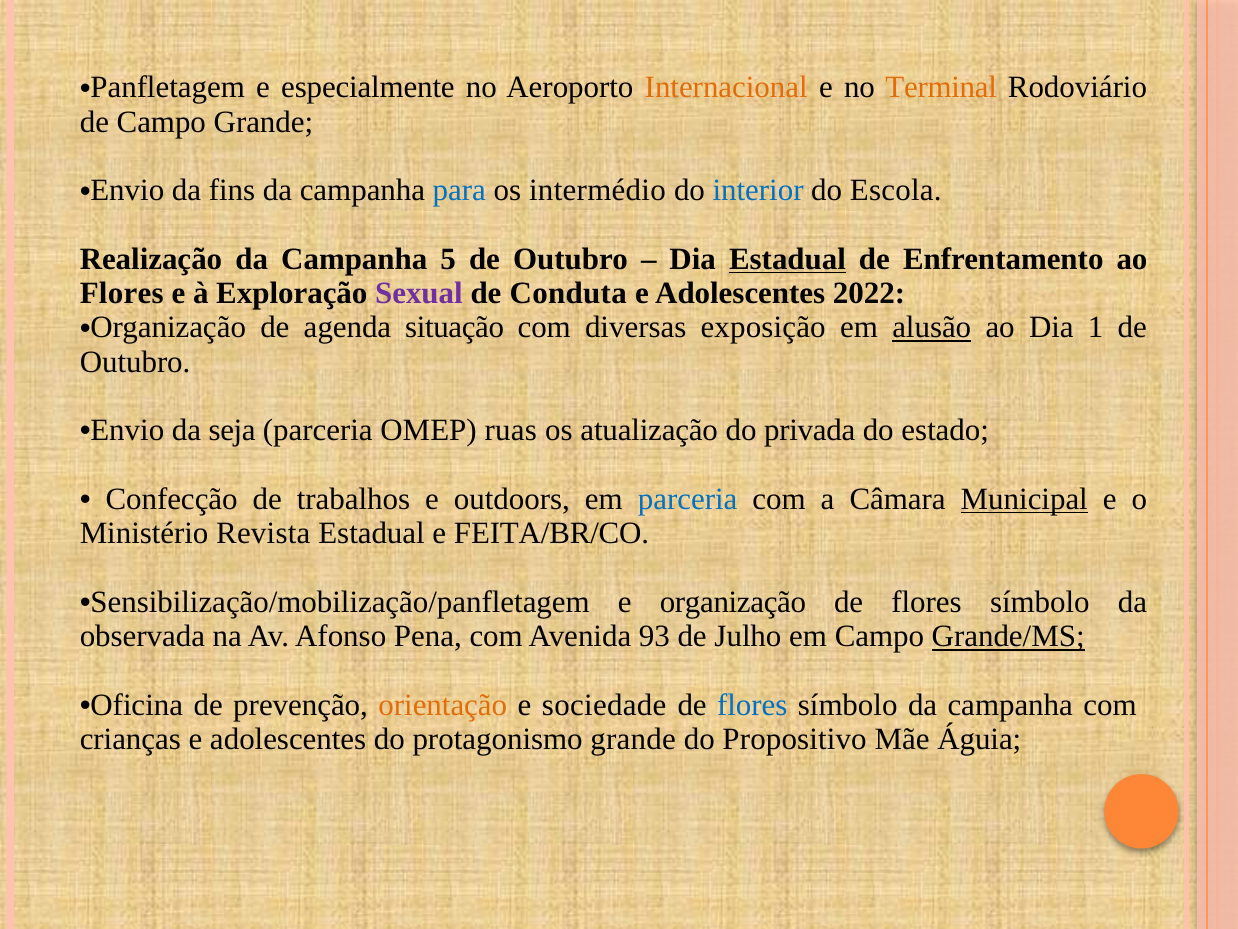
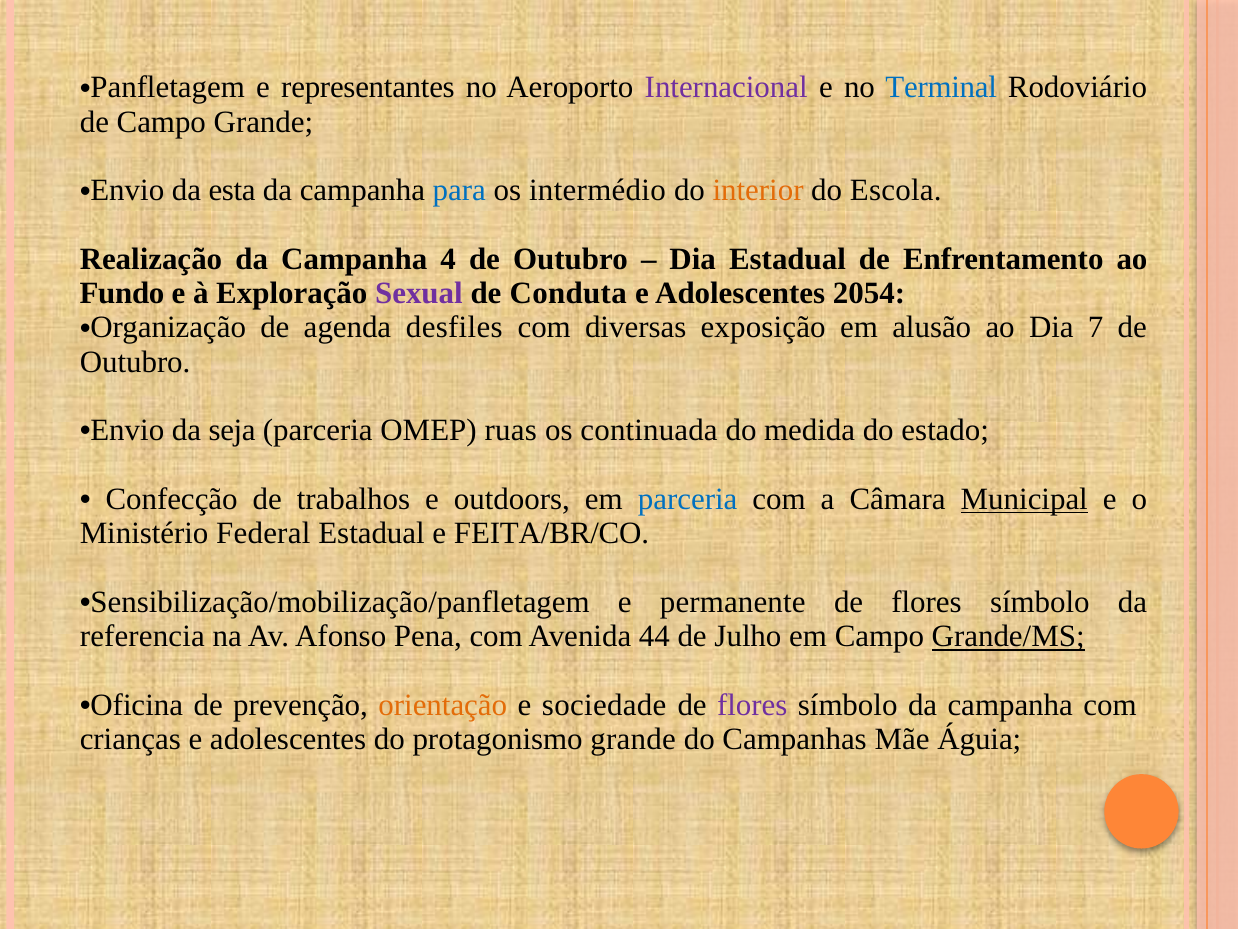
especialmente: especialmente -> representantes
Internacional colour: orange -> purple
Terminal colour: orange -> blue
fins: fins -> esta
interior colour: blue -> orange
5: 5 -> 4
Estadual at (787, 259) underline: present -> none
Flores at (122, 293): Flores -> Fundo
2022: 2022 -> 2054
situação: situação -> desfiles
alusão underline: present -> none
1: 1 -> 7
atualização: atualização -> continuada
privada: privada -> medida
Revista: Revista -> Federal
e organização: organização -> permanente
observada: observada -> referencia
93: 93 -> 44
flores at (752, 704) colour: blue -> purple
Propositivo: Propositivo -> Campanhas
